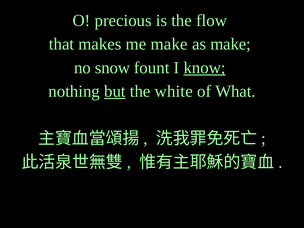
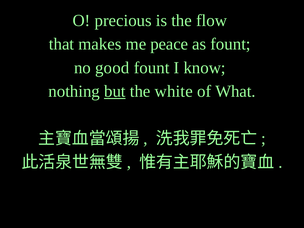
me make: make -> peace
as make: make -> fount
snow: snow -> good
know underline: present -> none
